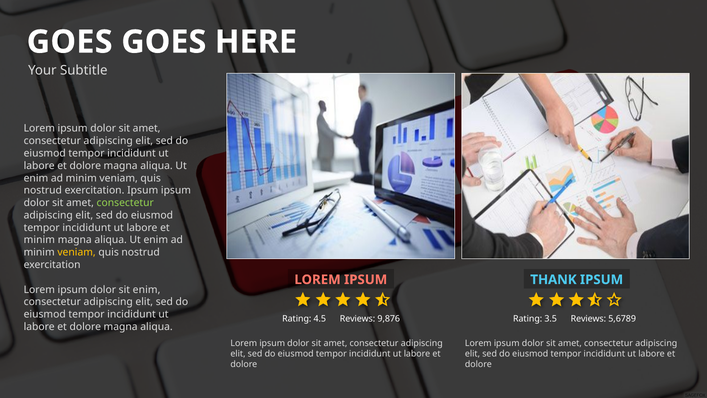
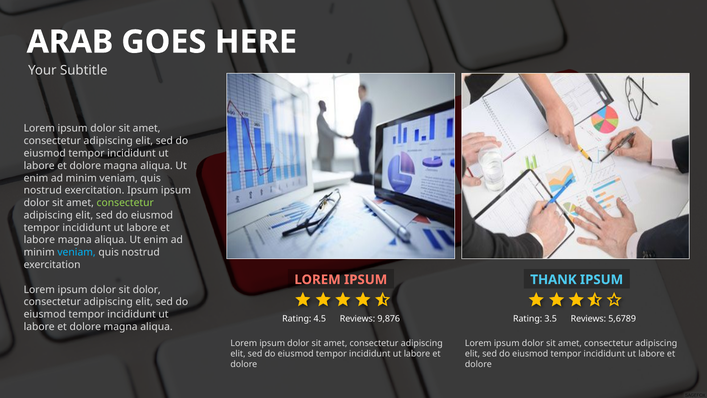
GOES at (70, 42): GOES -> ARAB
minim at (39, 240): minim -> labore
veniam at (77, 252) colour: yellow -> light blue
sit enim: enim -> dolor
